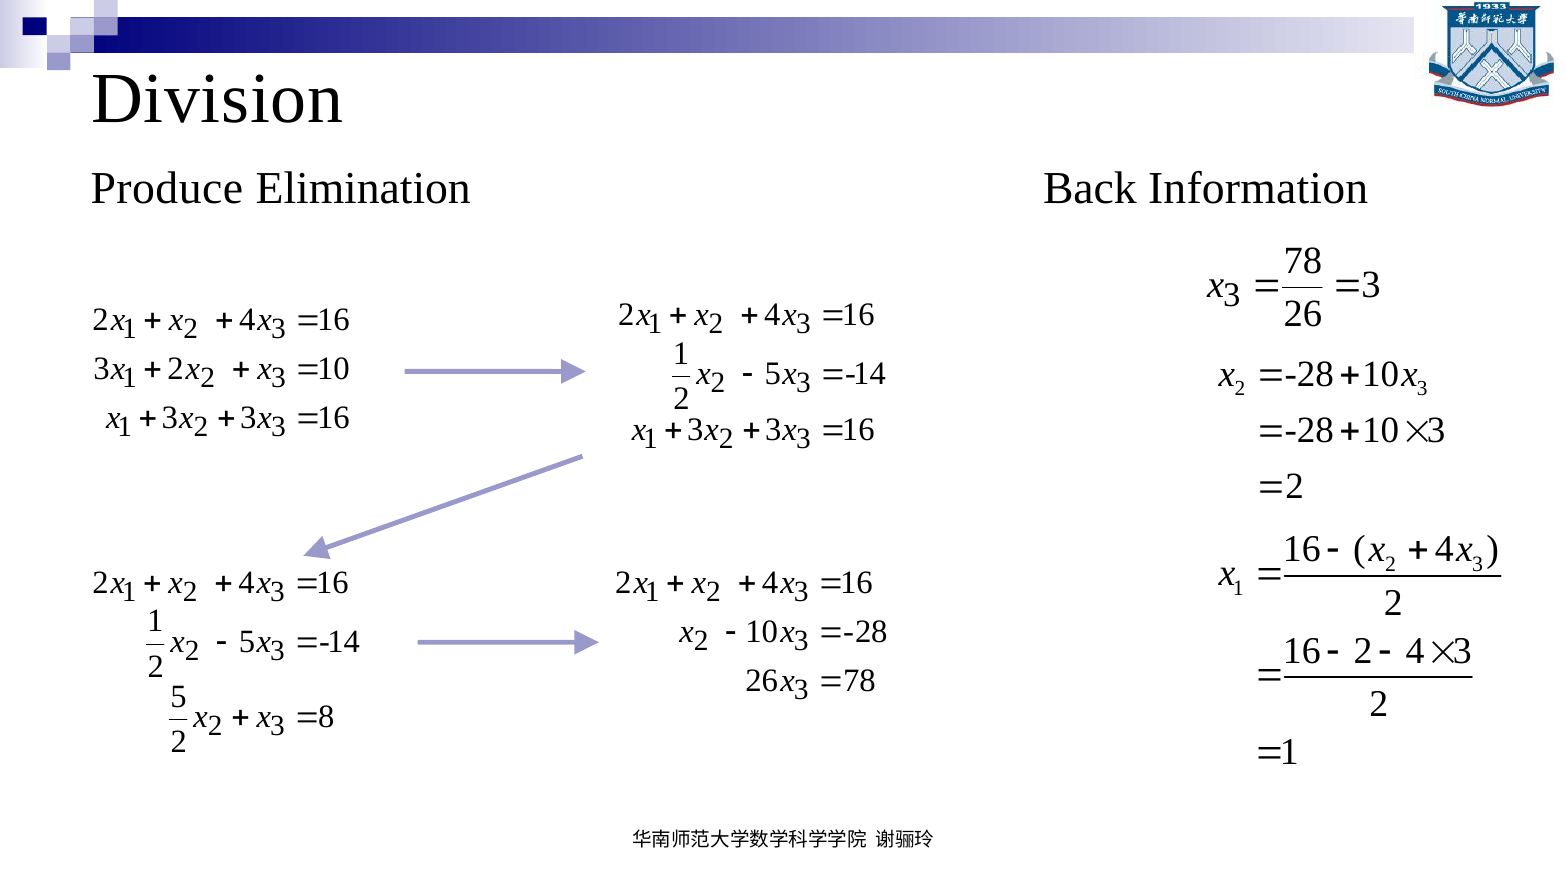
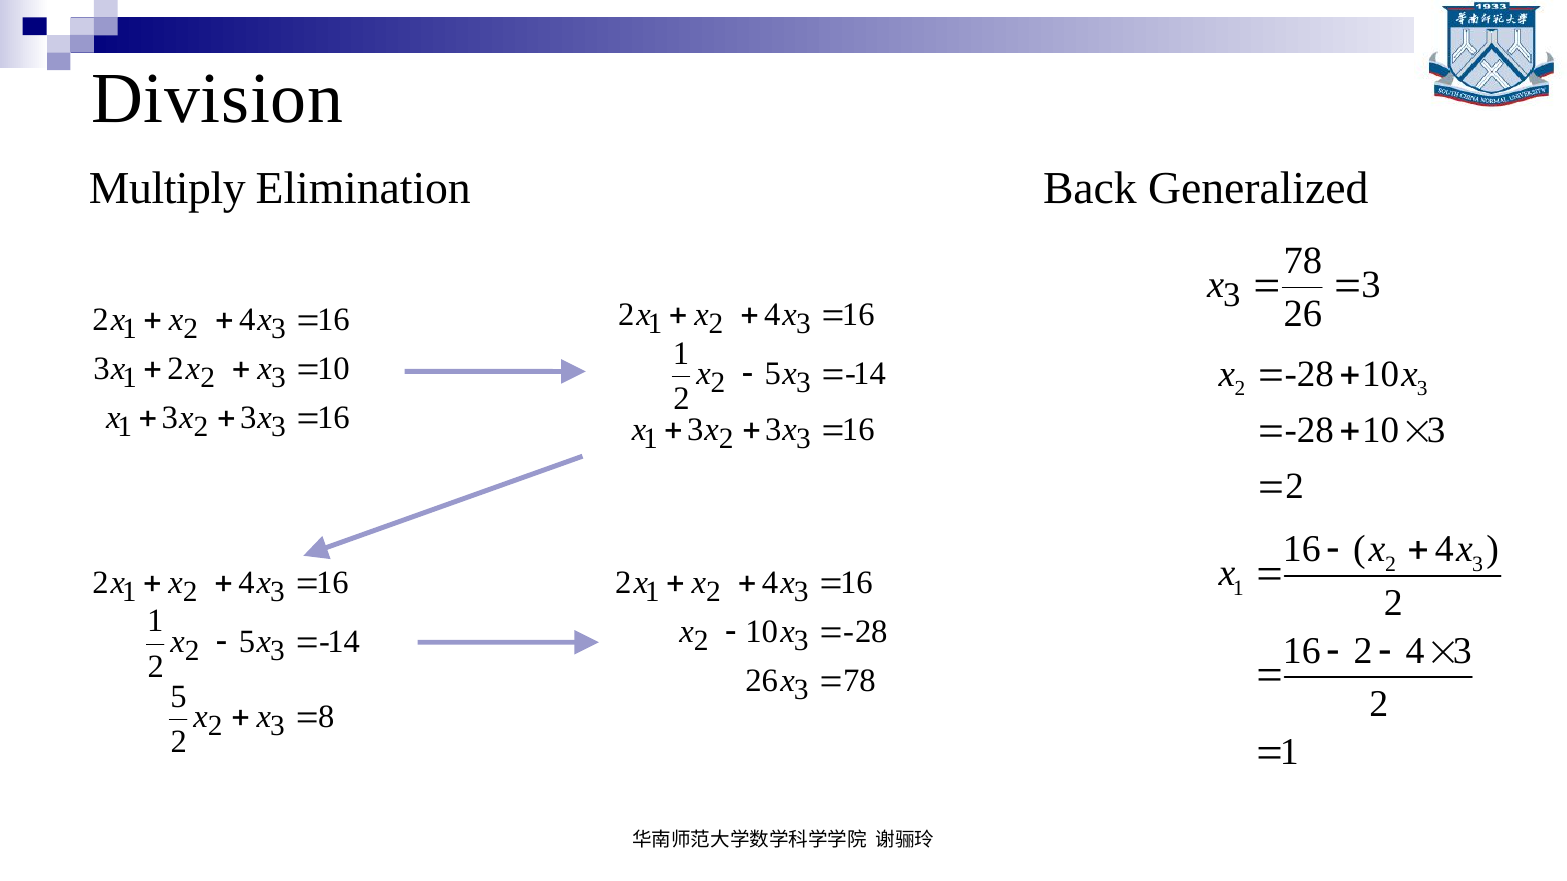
Produce: Produce -> Multiply
Information: Information -> Generalized
